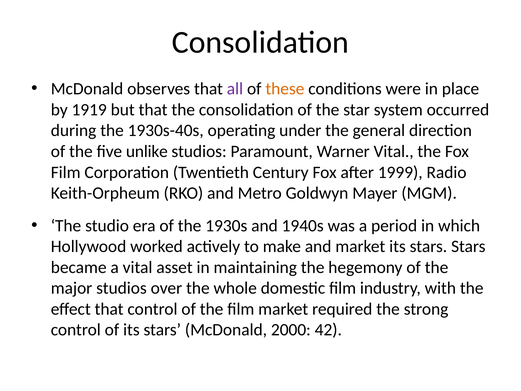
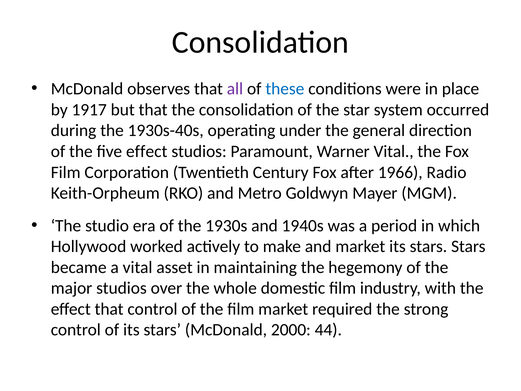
these colour: orange -> blue
1919: 1919 -> 1917
five unlike: unlike -> effect
1999: 1999 -> 1966
42: 42 -> 44
